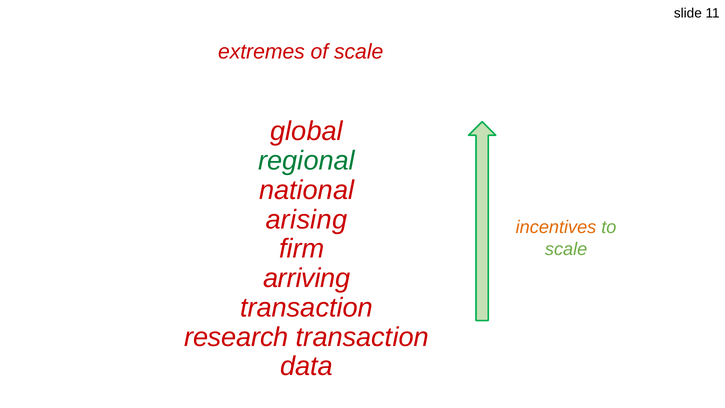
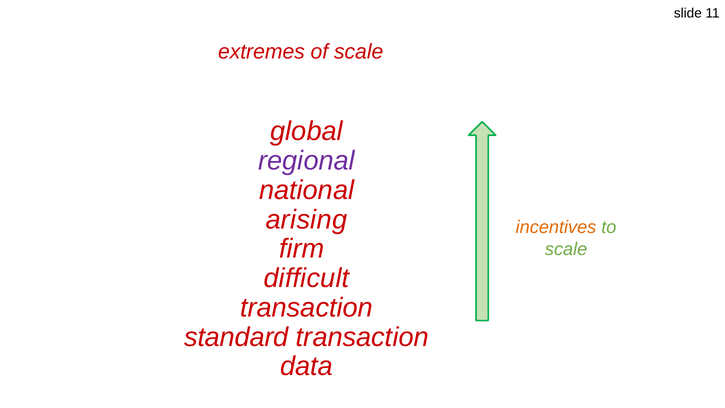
regional colour: green -> purple
arriving: arriving -> difficult
research: research -> standard
